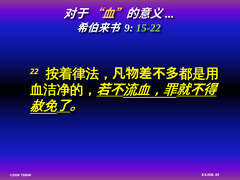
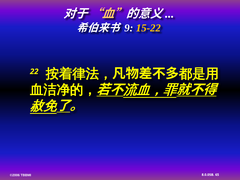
15-22 colour: light green -> yellow
